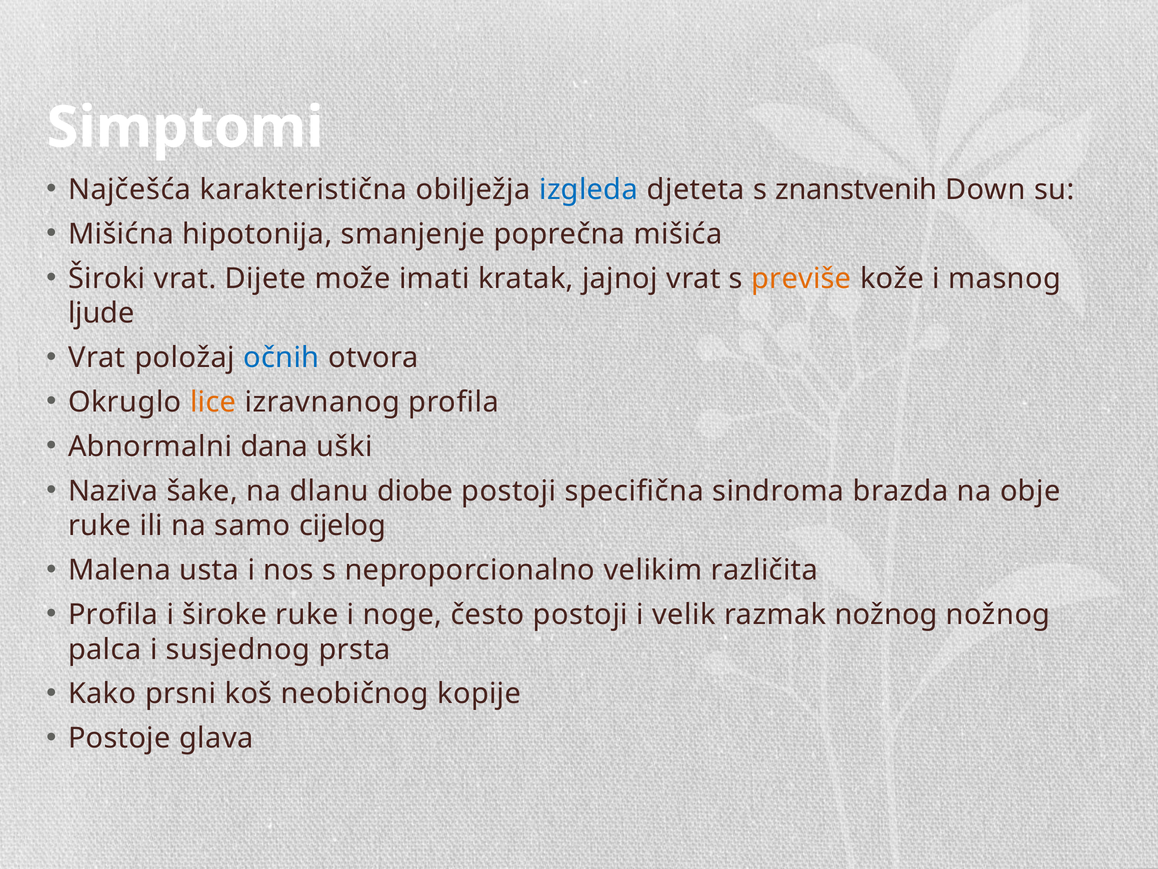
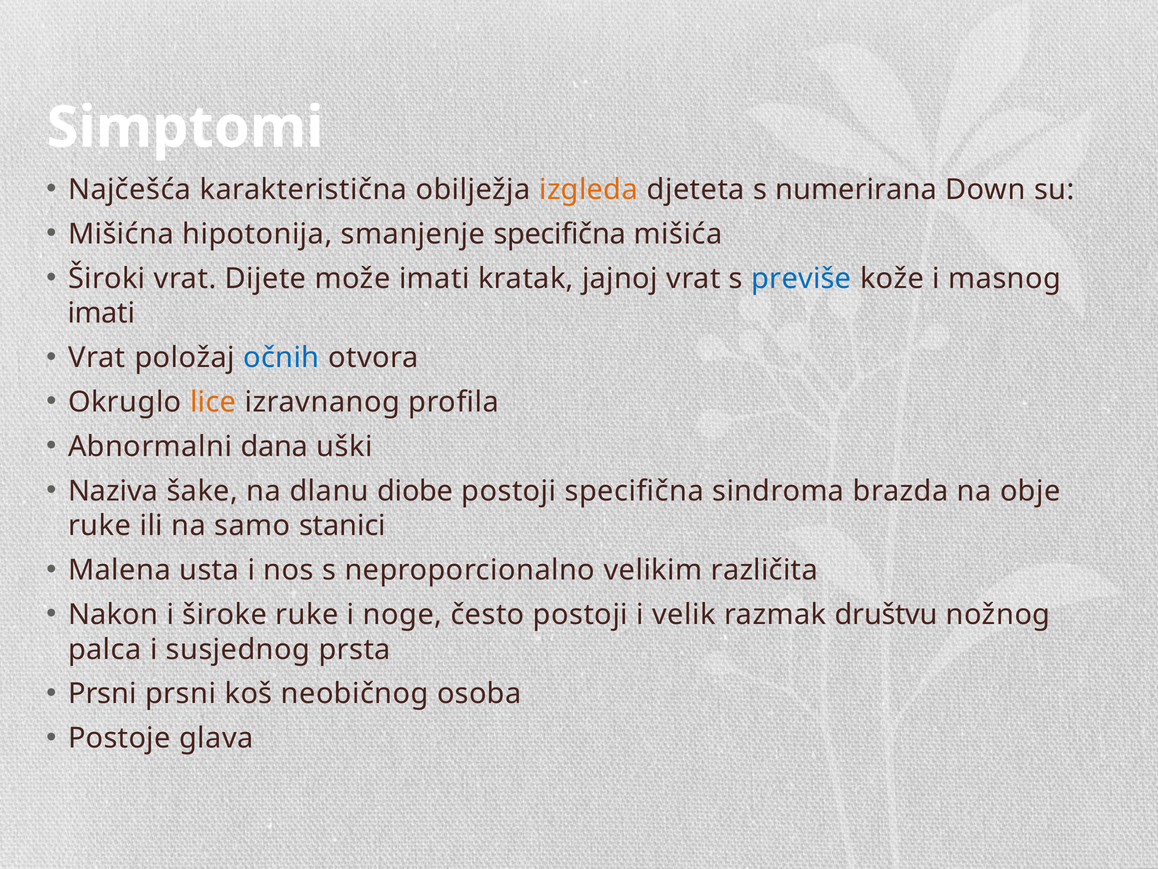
izgleda colour: blue -> orange
znanstvenih: znanstvenih -> numerirana
smanjenje poprečna: poprečna -> specifična
previše colour: orange -> blue
ljude at (101, 313): ljude -> imati
cijelog: cijelog -> stanici
Profila at (113, 614): Profila -> Nakon
razmak nožnog: nožnog -> društvu
Kako at (102, 693): Kako -> Prsni
kopije: kopije -> osoba
